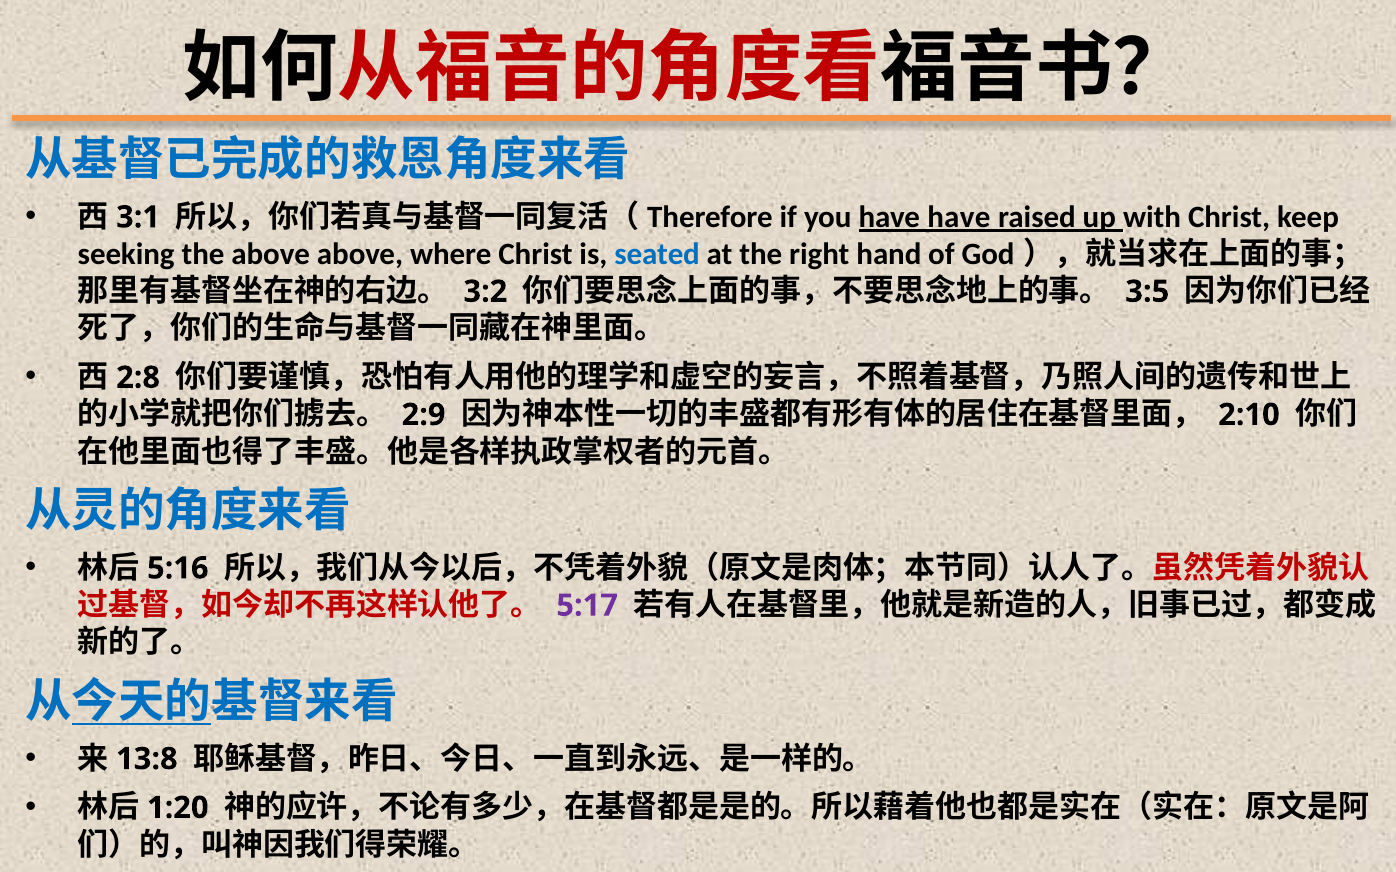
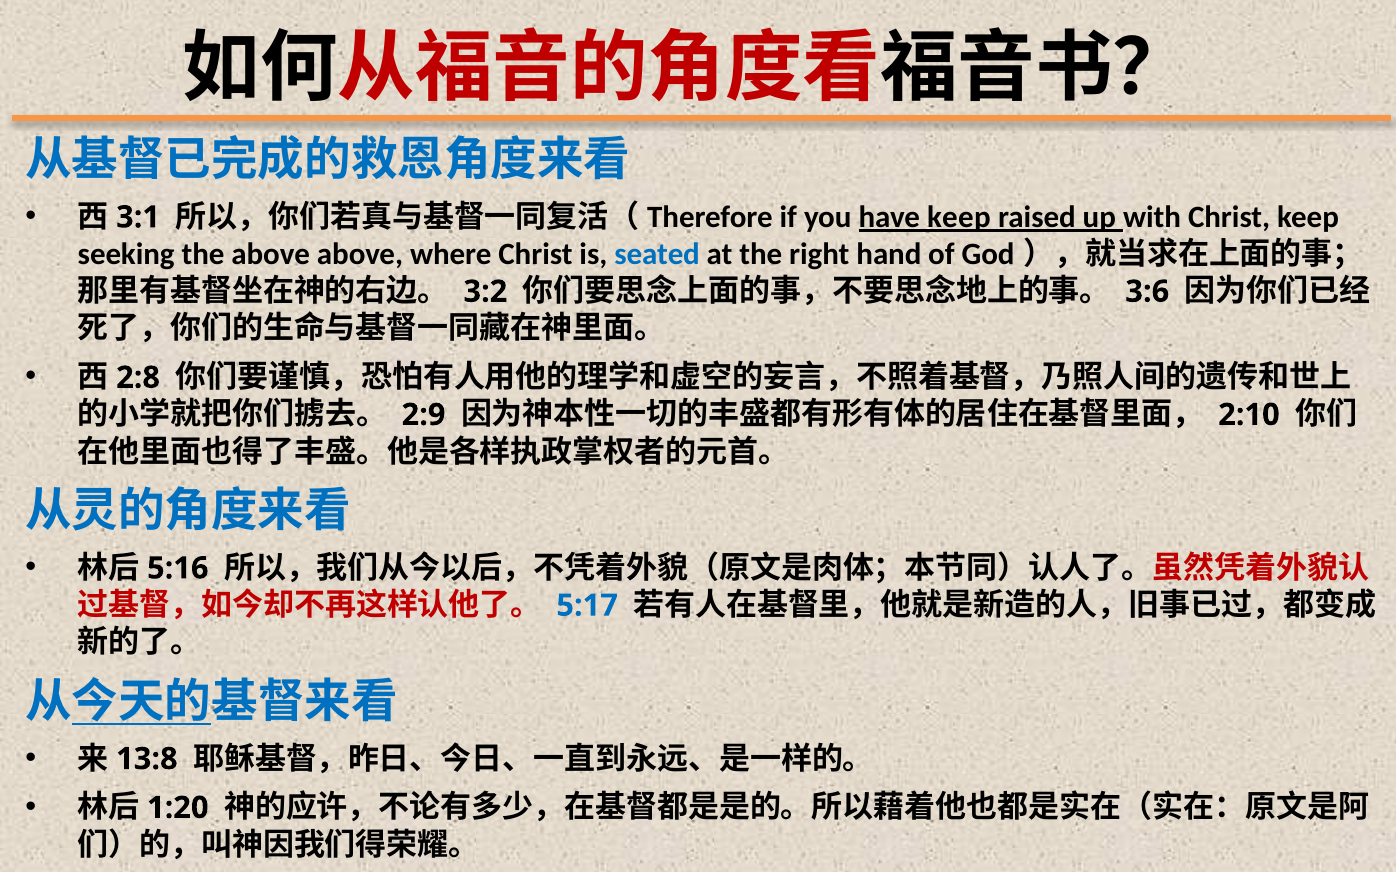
have have: have -> keep
3:5: 3:5 -> 3:6
5:17 colour: purple -> blue
